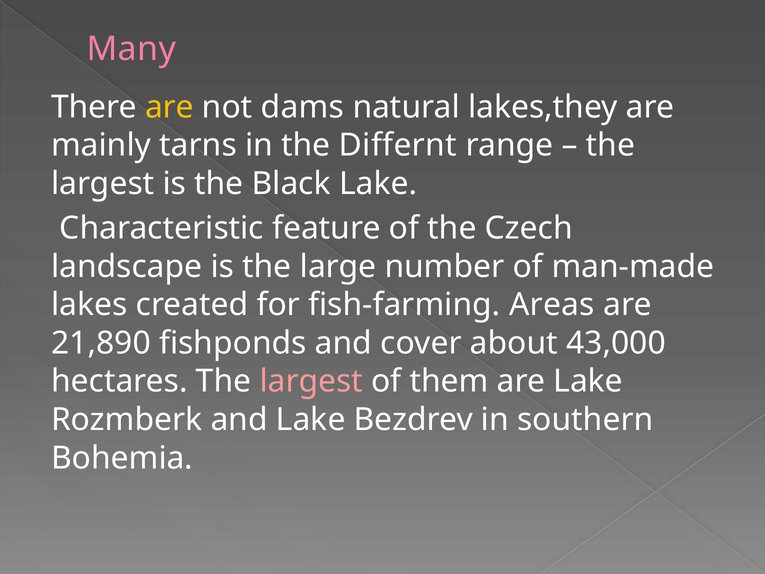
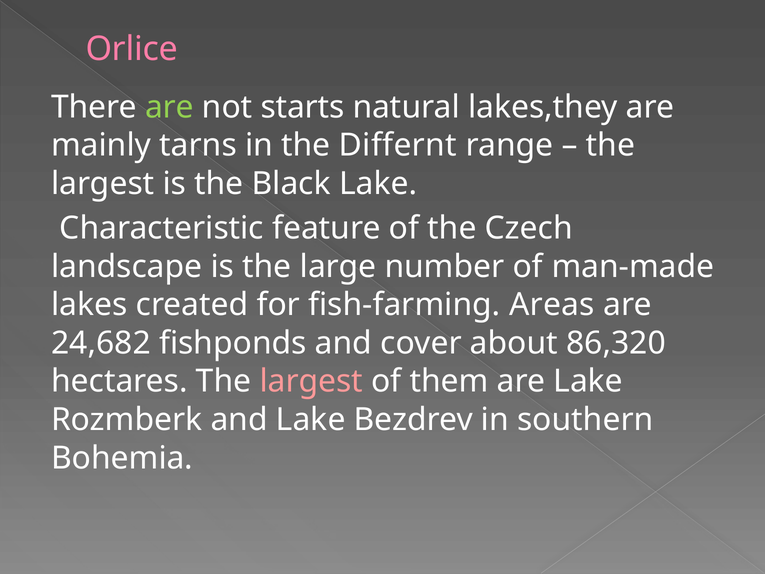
Many: Many -> Orlice
are at (170, 107) colour: yellow -> light green
dams: dams -> starts
21,890: 21,890 -> 24,682
43,000: 43,000 -> 86,320
